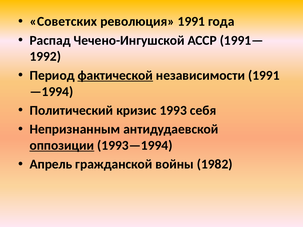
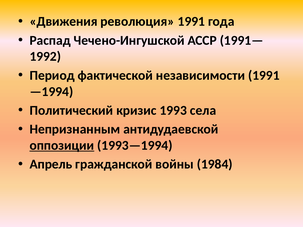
Советских: Советских -> Движения
фактической underline: present -> none
себя: себя -> села
1982: 1982 -> 1984
